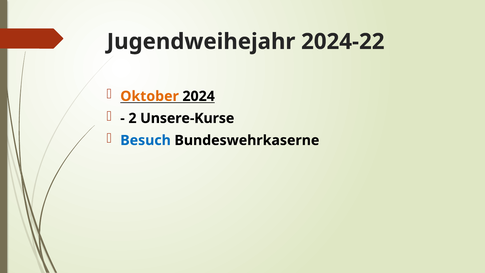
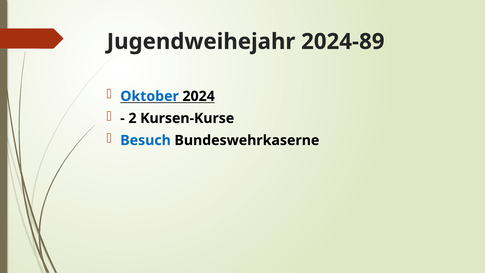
2024-22: 2024-22 -> 2024-89
Oktober colour: orange -> blue
Unsere-Kurse: Unsere-Kurse -> Kursen-Kurse
